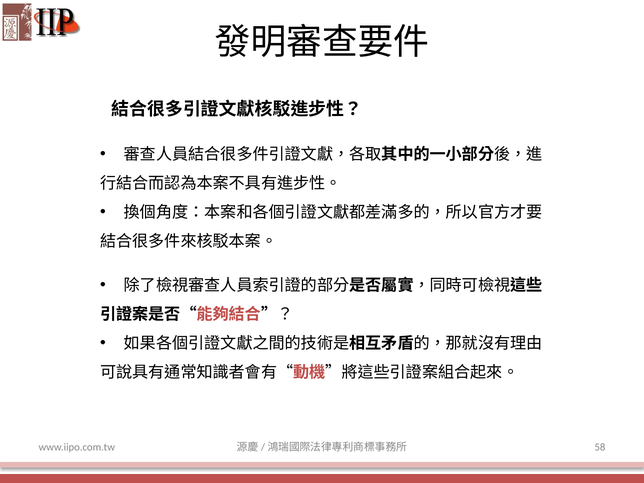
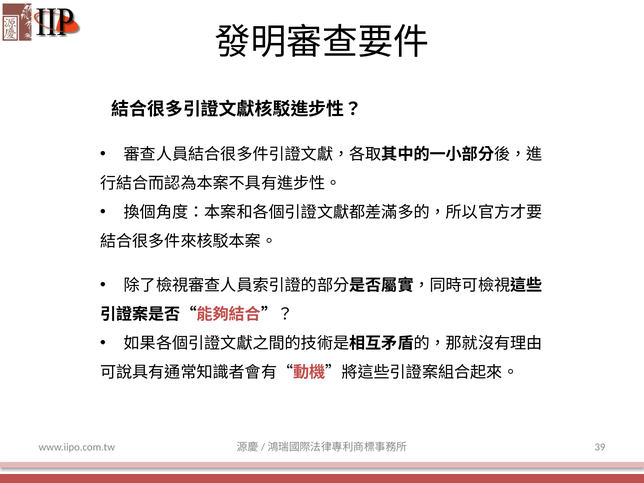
58: 58 -> 39
